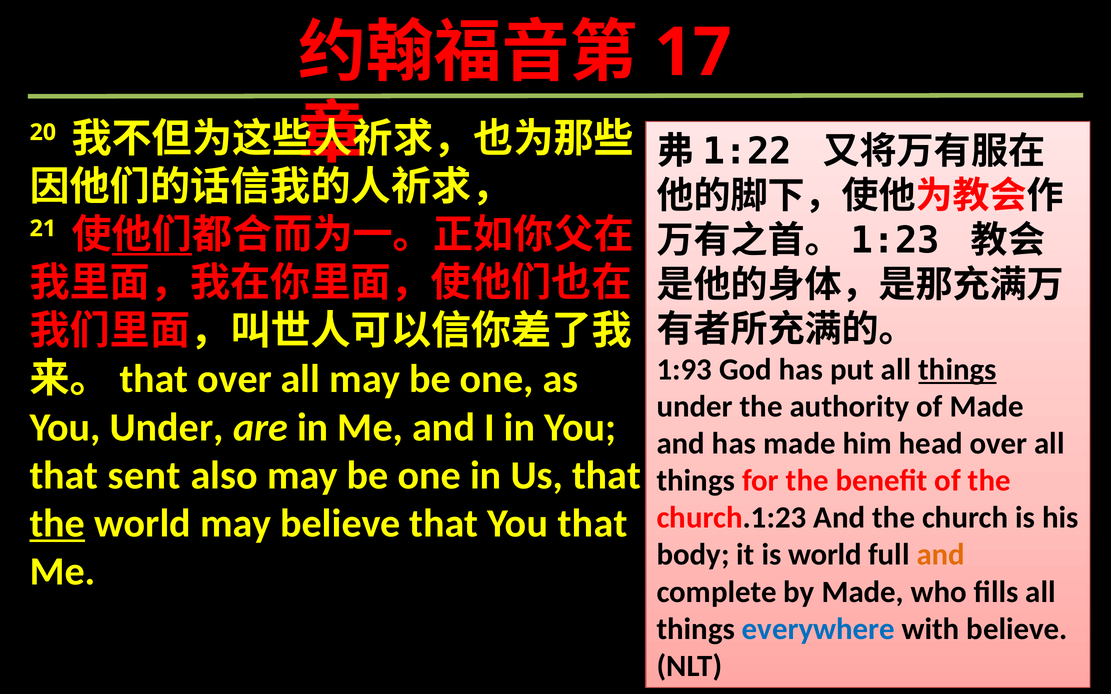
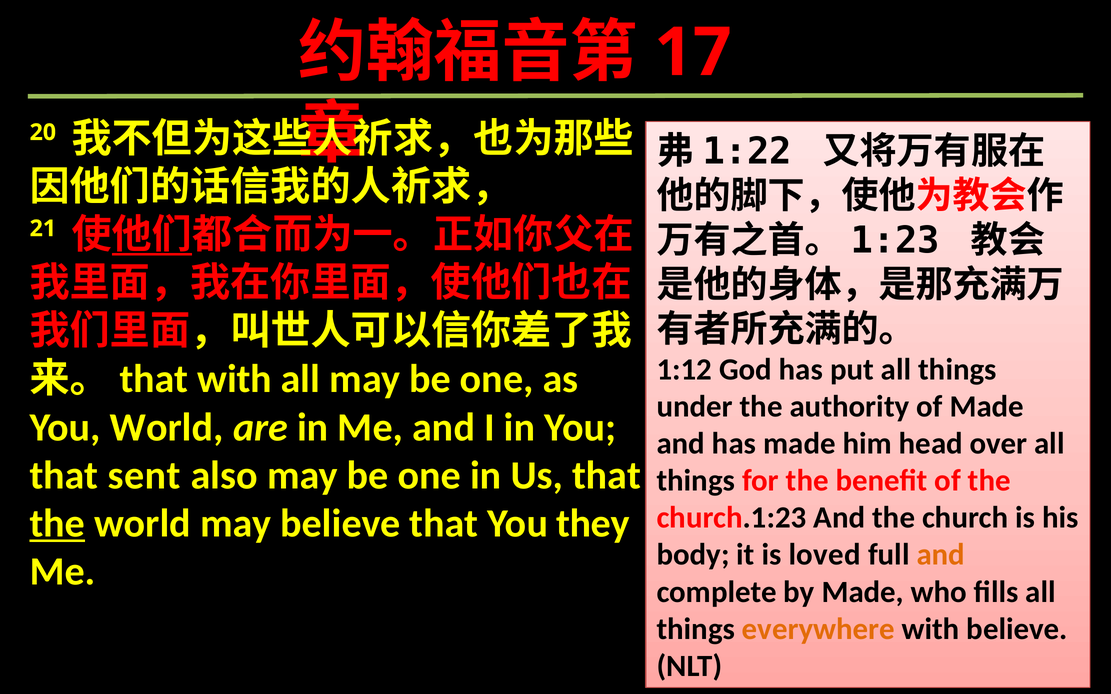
1:93: 1:93 -> 1:12
things at (957, 370) underline: present -> none
over at (235, 379): over -> with
You Under: Under -> World
that You that: that -> they
is world: world -> loved
everywhere colour: blue -> orange
